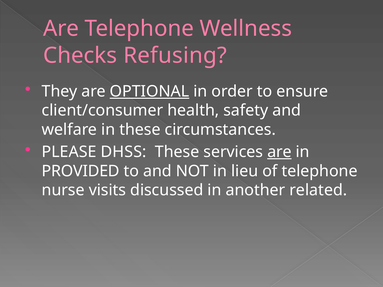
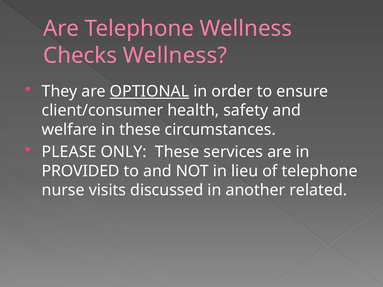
Checks Refusing: Refusing -> Wellness
DHSS: DHSS -> ONLY
are at (279, 152) underline: present -> none
